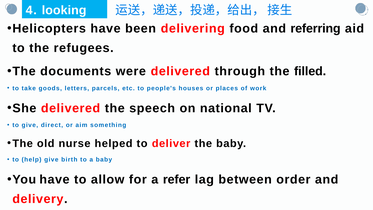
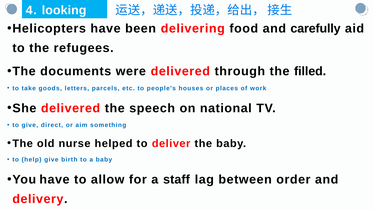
referring: referring -> carefully
refer: refer -> staff
